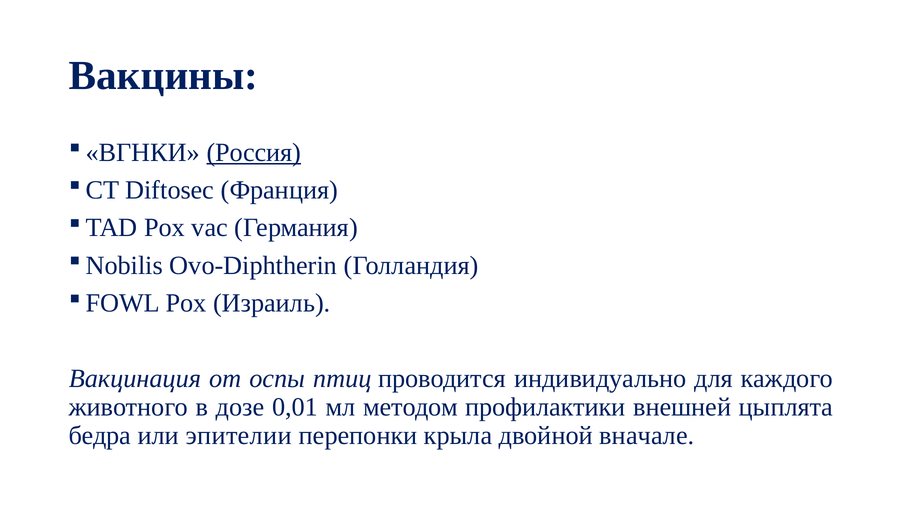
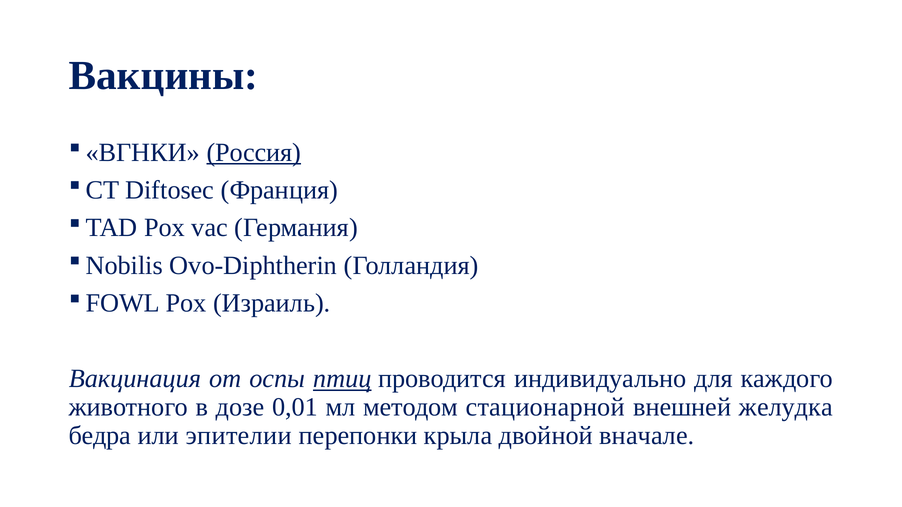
птиц underline: none -> present
профилактики: профилактики -> стационарной
цыплята: цыплята -> желудка
